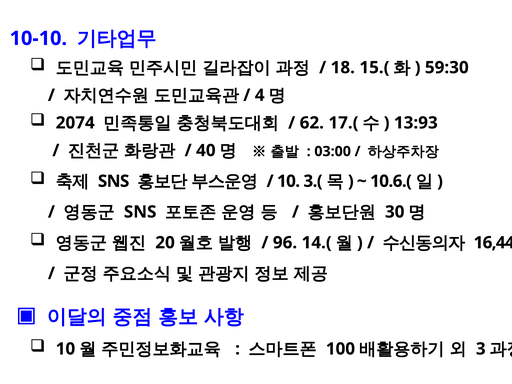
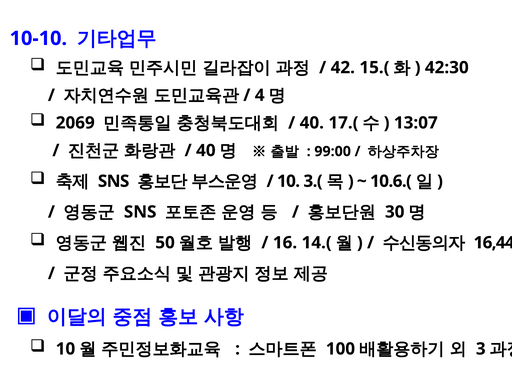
18: 18 -> 42
59:30: 59:30 -> 42:30
2074: 2074 -> 2069
62 at (312, 123): 62 -> 40
13:93: 13:93 -> 13:07
03:00: 03:00 -> 99:00
20: 20 -> 50
96: 96 -> 16
